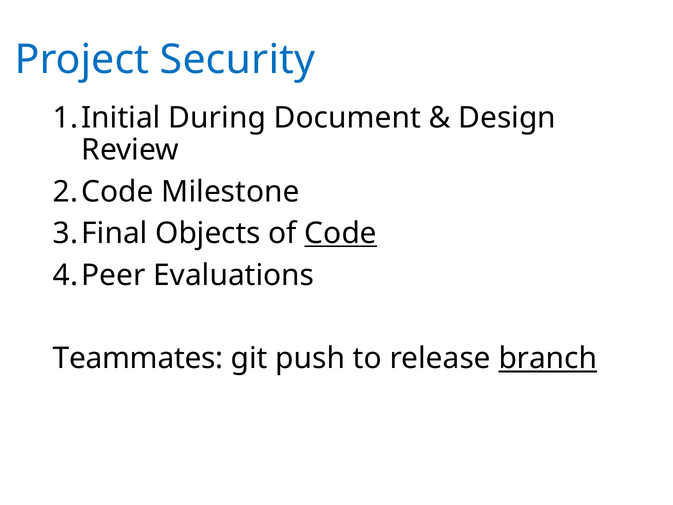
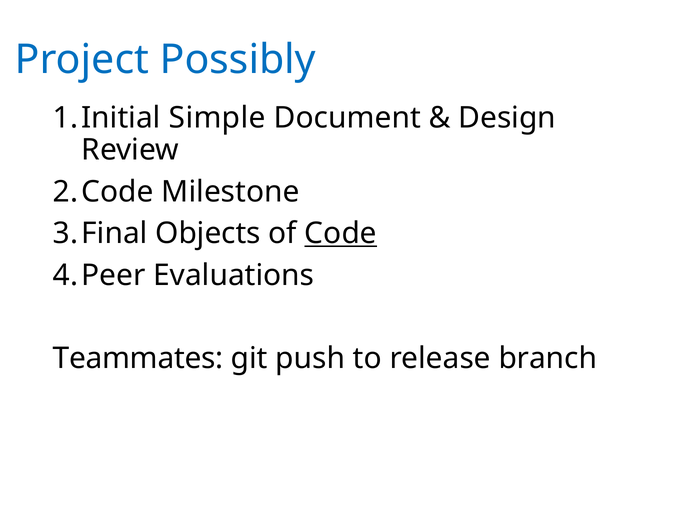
Security: Security -> Possibly
During: During -> Simple
branch underline: present -> none
